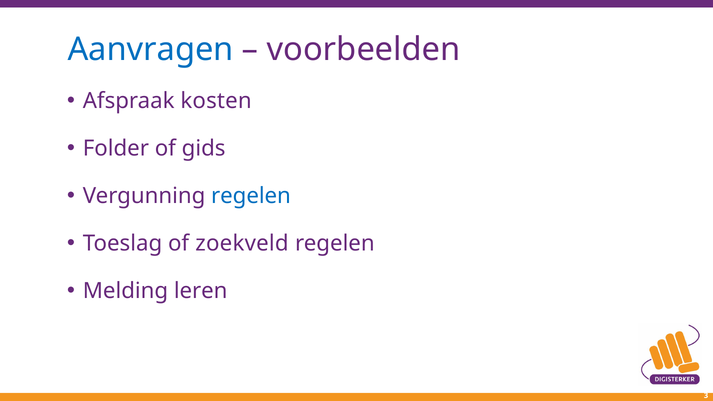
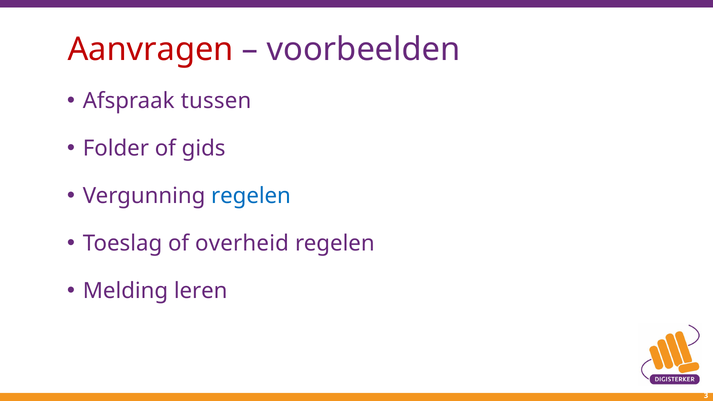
Aanvragen colour: blue -> red
kosten: kosten -> tussen
zoekveld: zoekveld -> overheid
